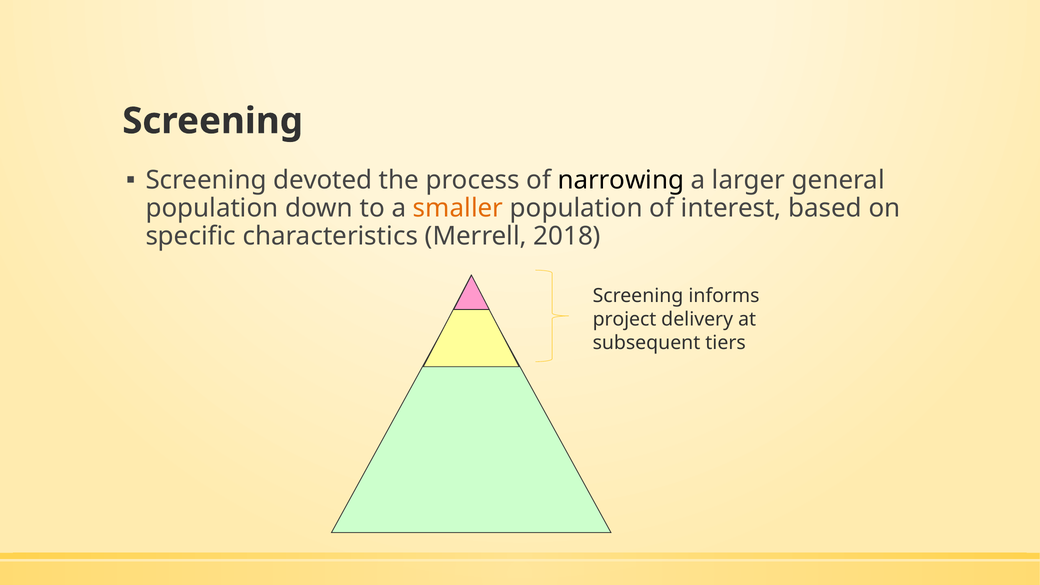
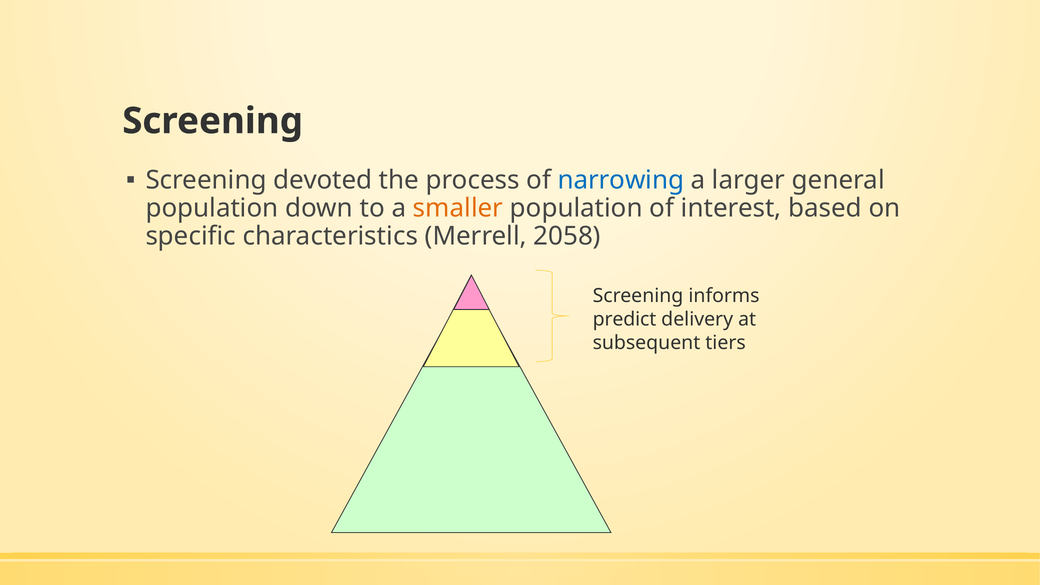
narrowing colour: black -> blue
2018: 2018 -> 2058
project: project -> predict
